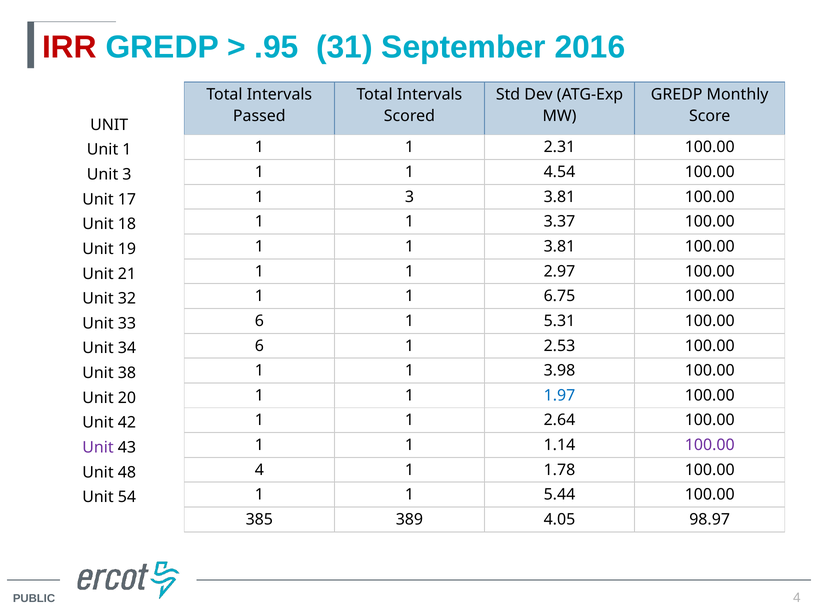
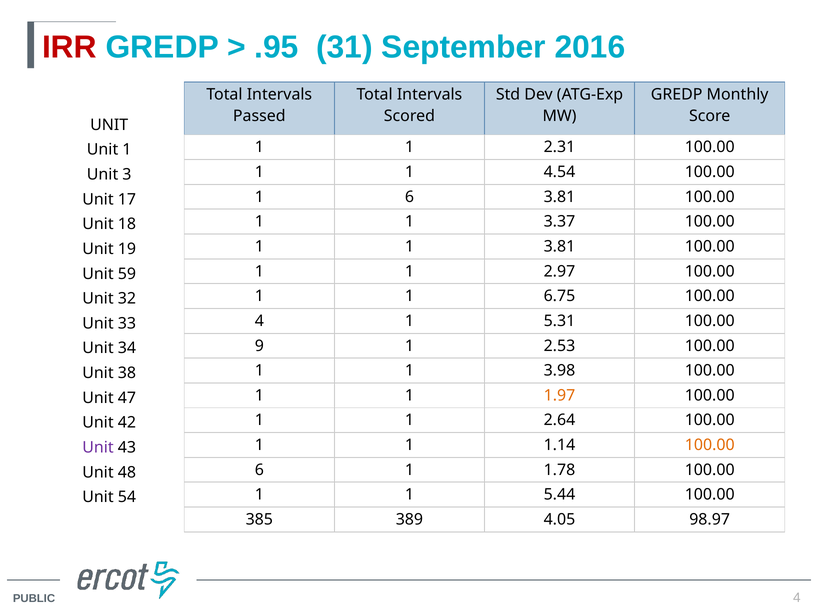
1 3: 3 -> 6
21: 21 -> 59
33 6: 6 -> 4
34 6: 6 -> 9
20: 20 -> 47
1.97 colour: blue -> orange
100.00 at (710, 445) colour: purple -> orange
48 4: 4 -> 6
